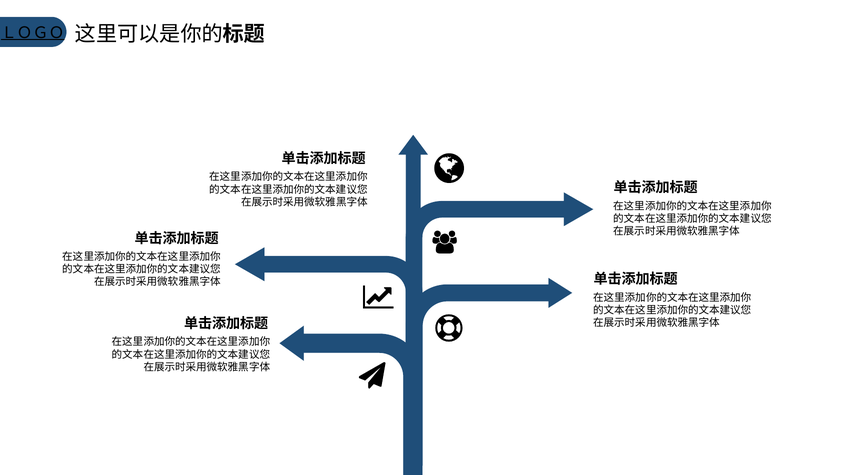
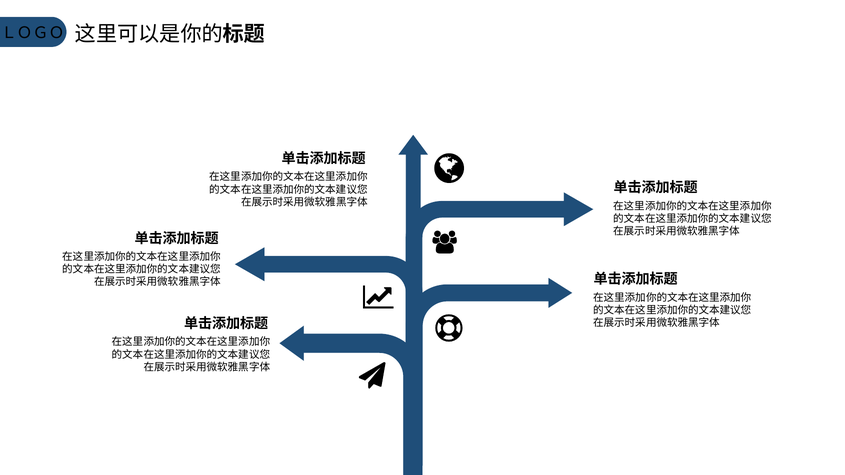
ＬＯＧＯ underline: present -> none
